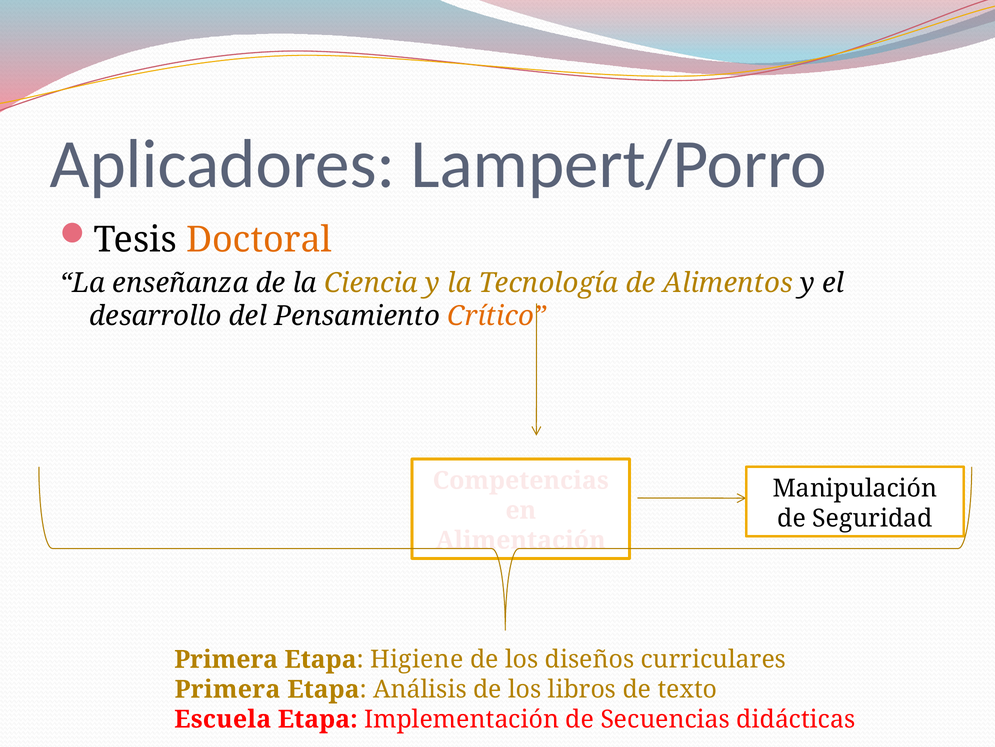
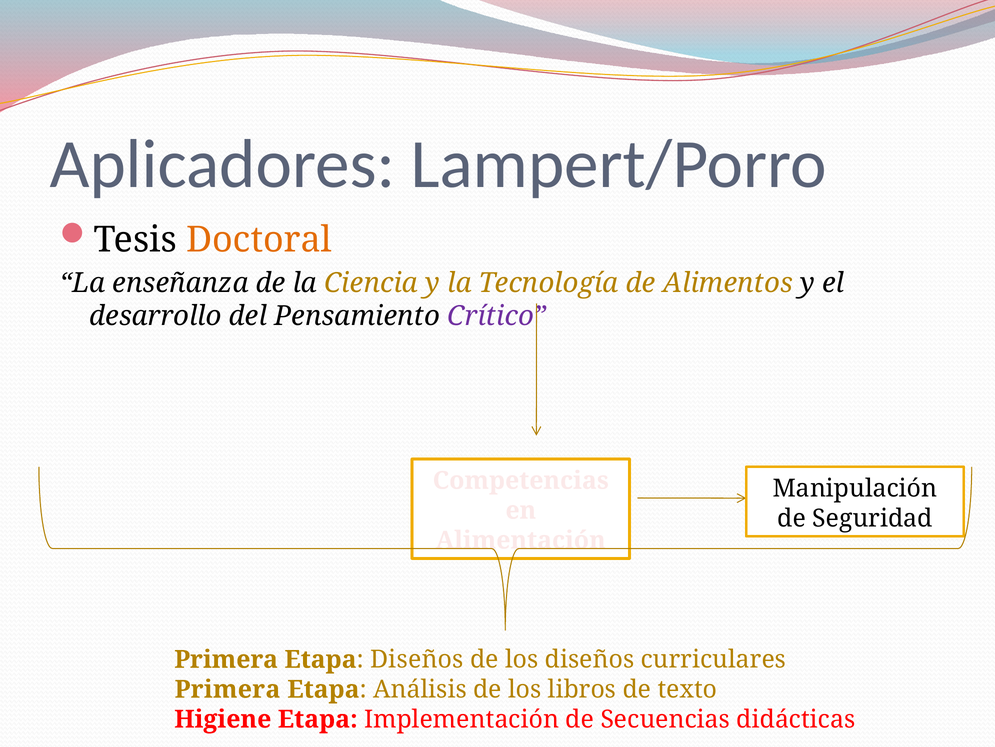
Crítico colour: orange -> purple
Etapa Higiene: Higiene -> Diseños
Escuela: Escuela -> Higiene
